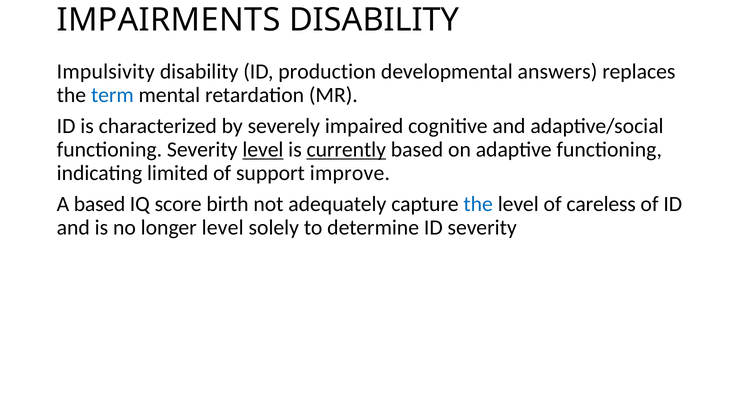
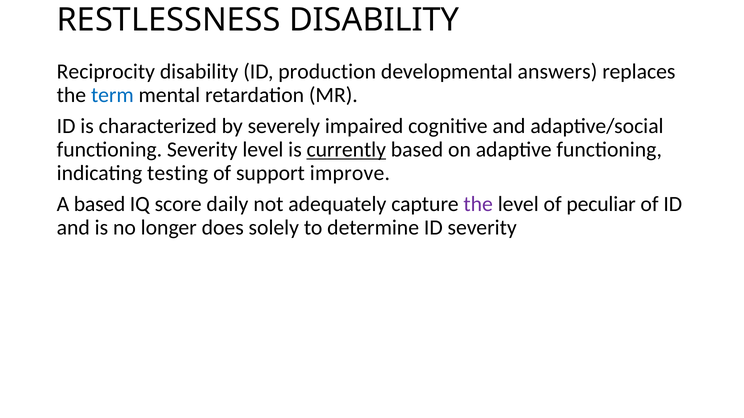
IMPAIRMENTS: IMPAIRMENTS -> RESTLESSNESS
Impulsivity: Impulsivity -> Reciprocity
level at (263, 150) underline: present -> none
limited: limited -> testing
birth: birth -> daily
the at (478, 204) colour: blue -> purple
careless: careless -> peculiar
longer level: level -> does
